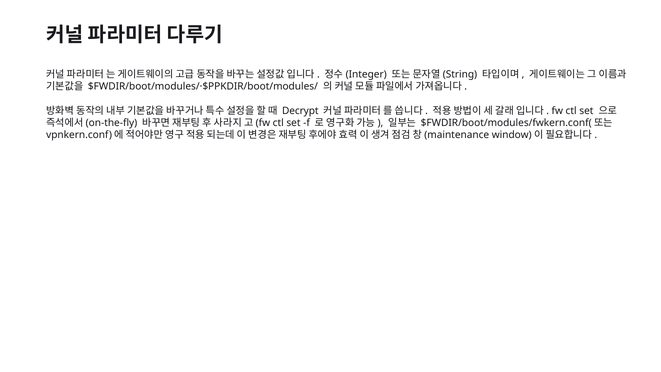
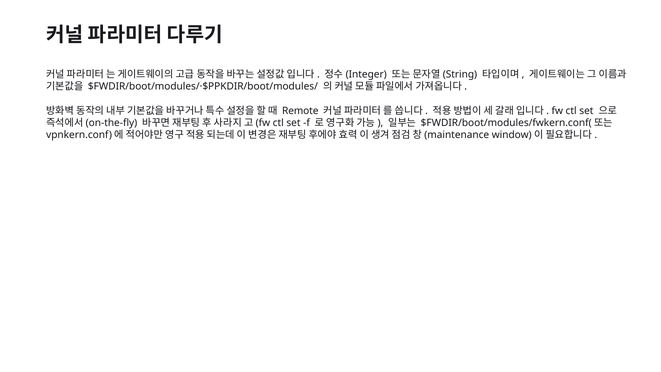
Decrypt: Decrypt -> Remote
